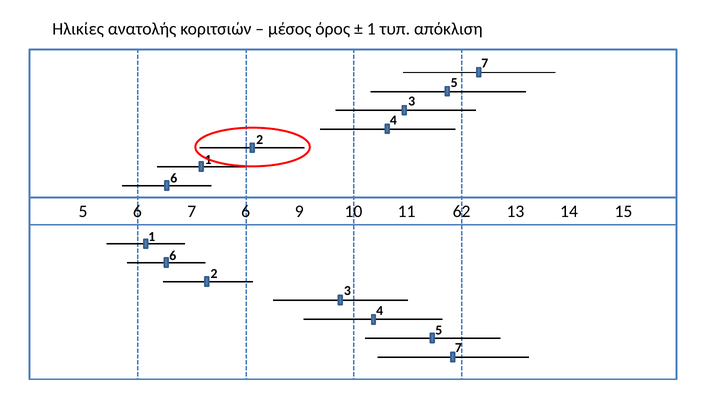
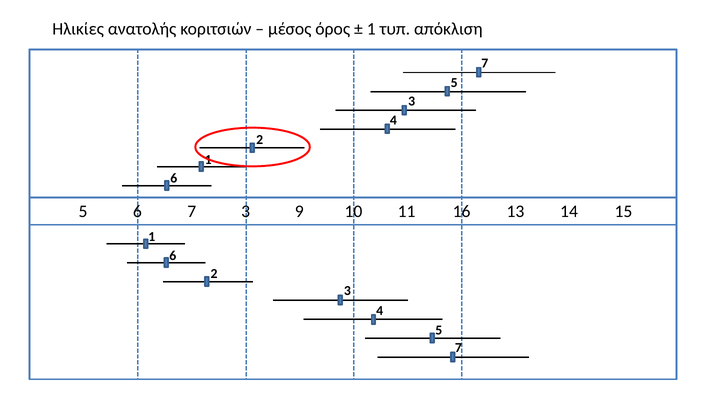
7 6: 6 -> 3
62: 62 -> 16
